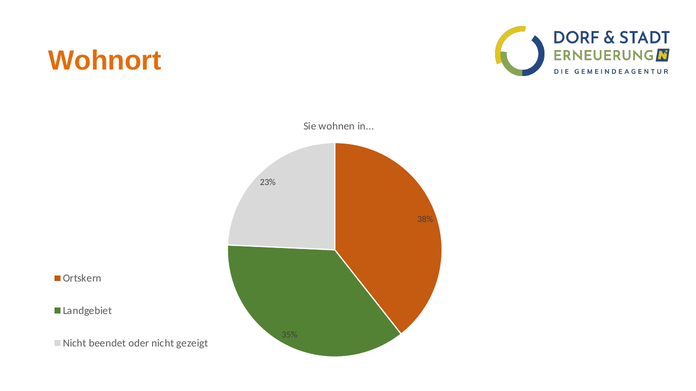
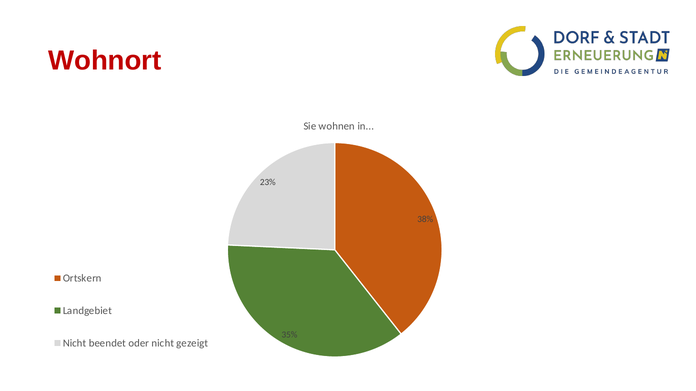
Wohnort colour: orange -> red
